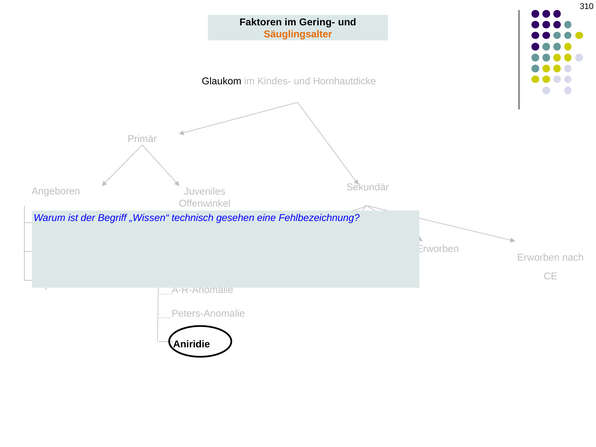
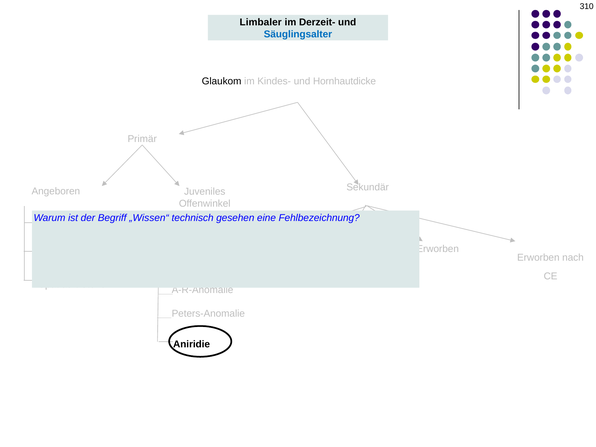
Faktoren: Faktoren -> Limbaler
Gering-: Gering- -> Derzeit-
Säuglingsalter colour: orange -> blue
